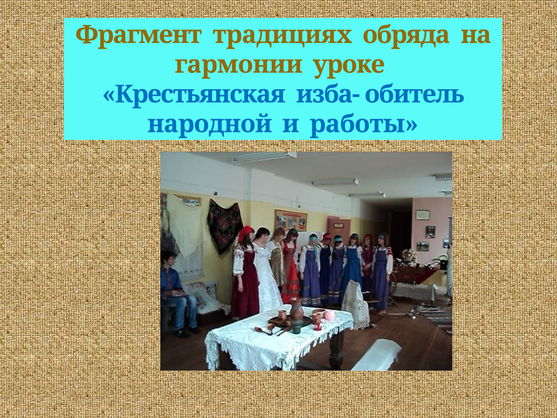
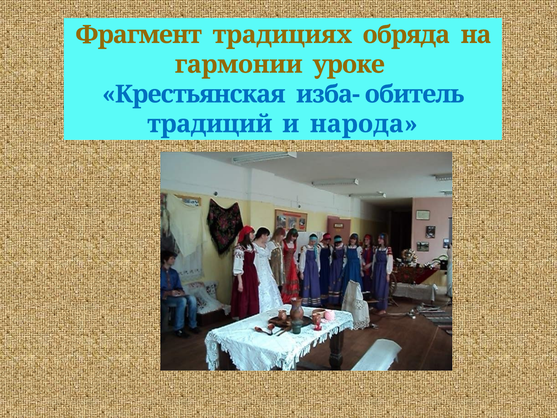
народной: народной -> традиций
работы: работы -> народа
